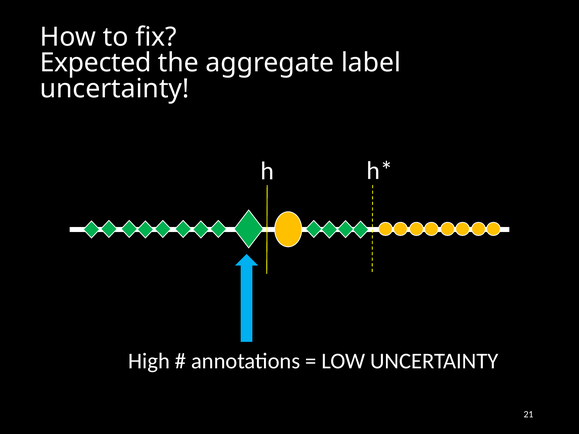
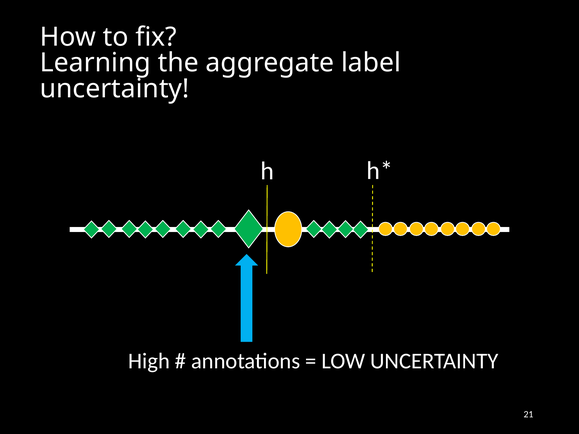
Expected: Expected -> Learning
